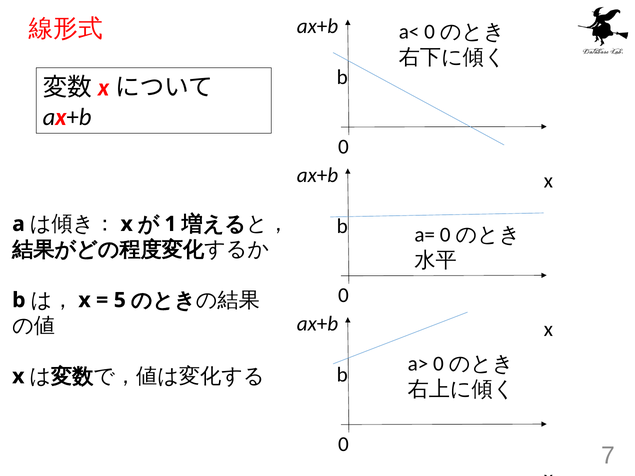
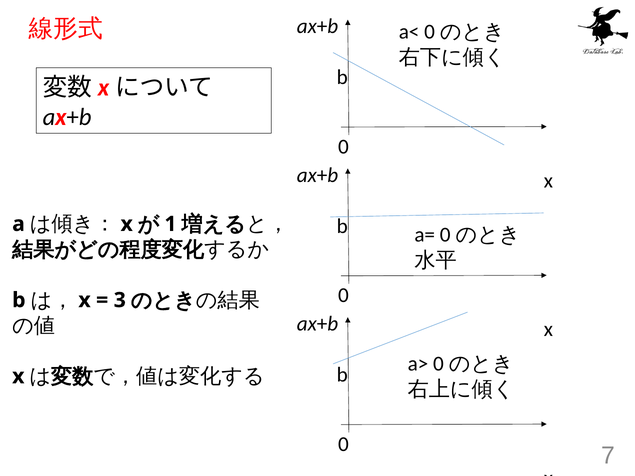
5: 5 -> 3
